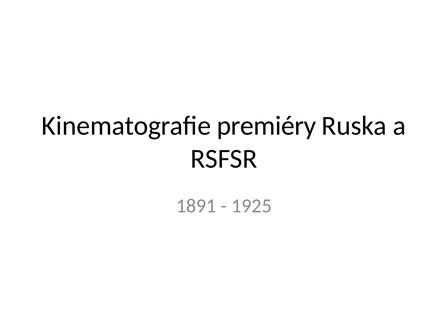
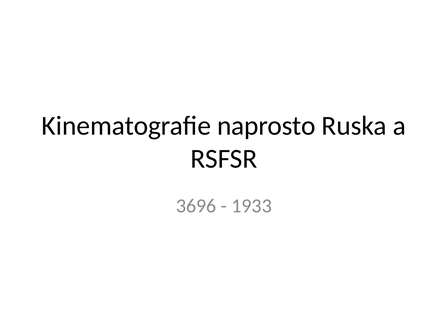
premiéry: premiéry -> naprosto
1891: 1891 -> 3696
1925: 1925 -> 1933
